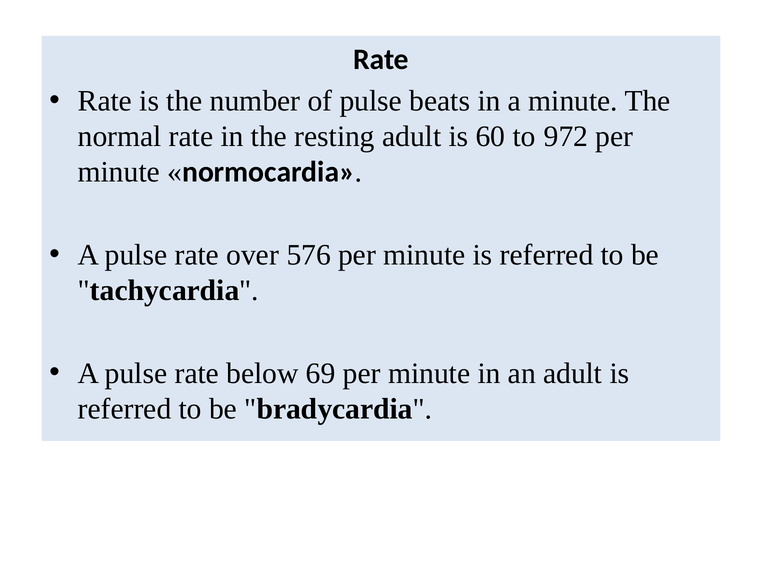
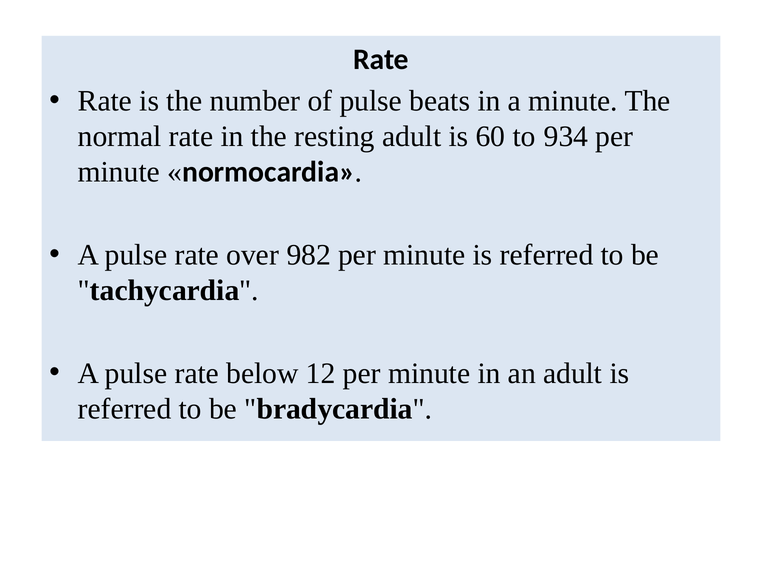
972: 972 -> 934
576: 576 -> 982
69: 69 -> 12
